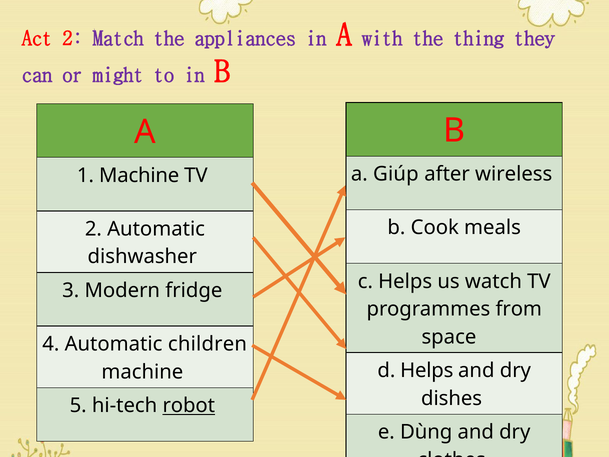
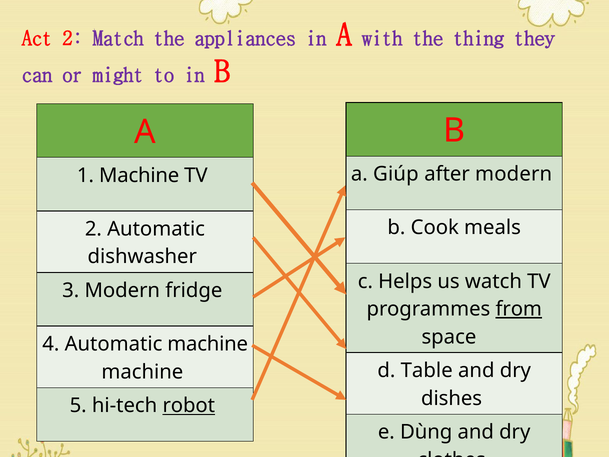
after wireless: wireless -> modern
from underline: none -> present
Automatic children: children -> machine
d Helps: Helps -> Table
